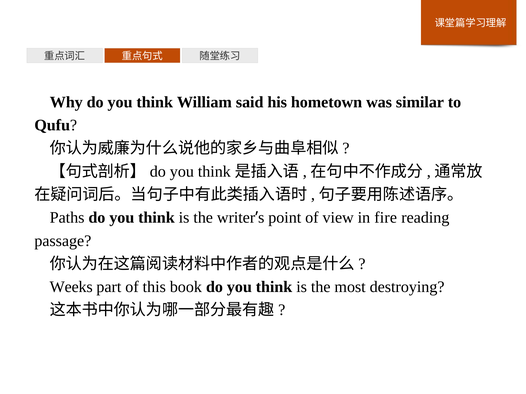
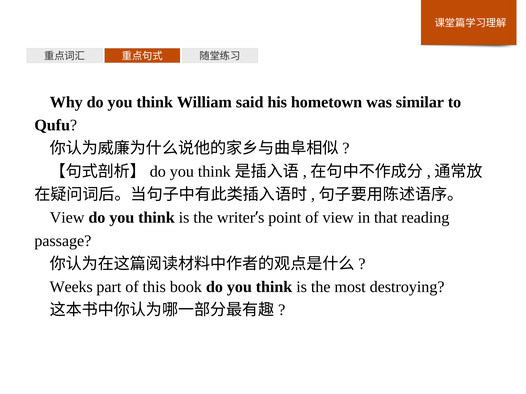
Paths at (67, 218): Paths -> View
fire: fire -> that
